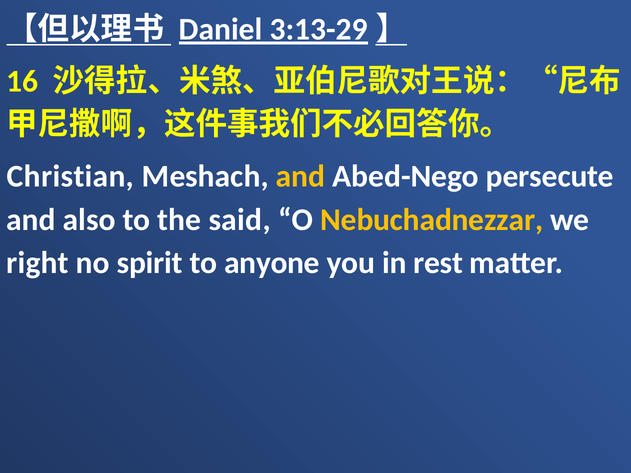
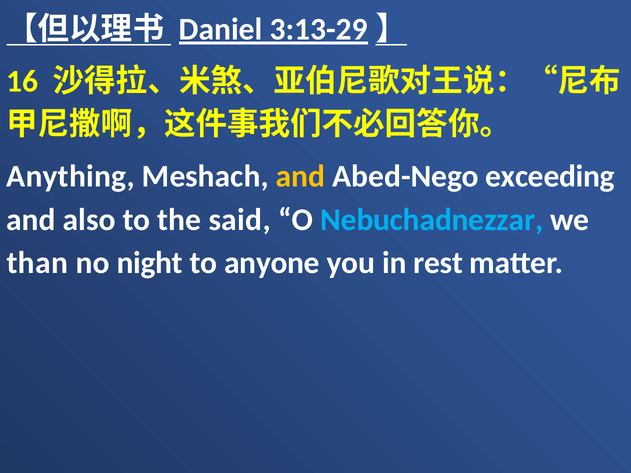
Christian: Christian -> Anything
persecute: persecute -> exceeding
Nebuchadnezzar colour: yellow -> light blue
right: right -> than
spirit: spirit -> night
